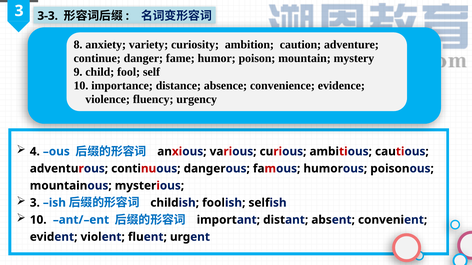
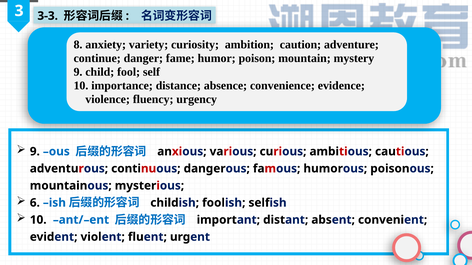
4 at (35, 152): 4 -> 9
3 at (35, 203): 3 -> 6
